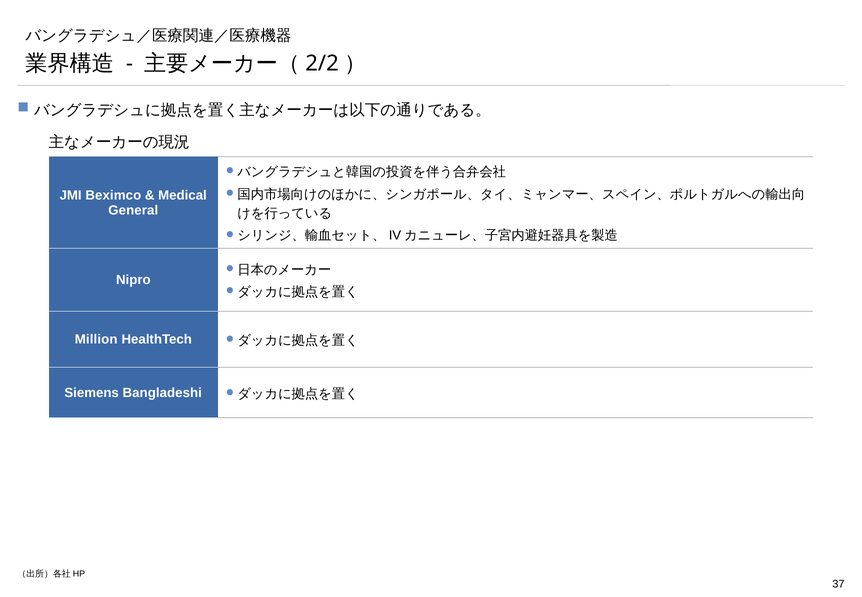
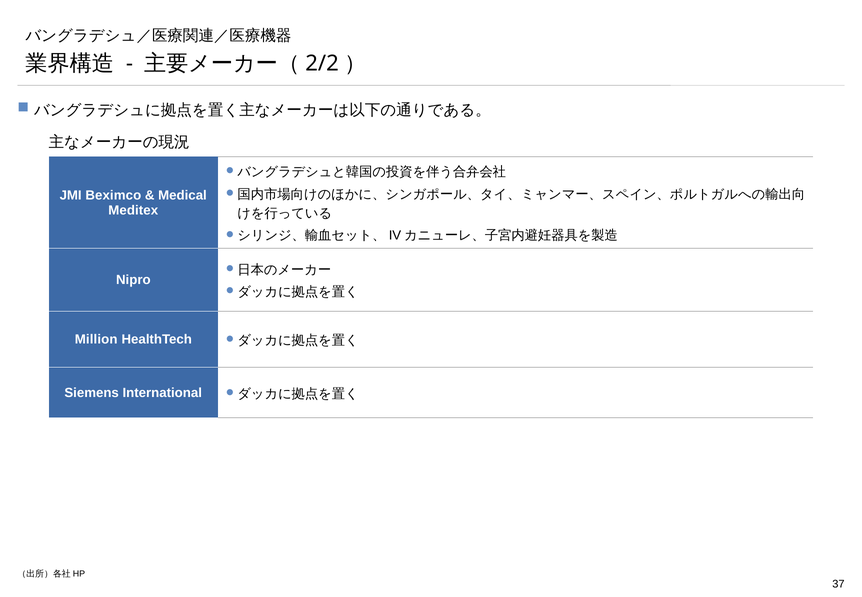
General: General -> Meditex
Bangladeshi: Bangladeshi -> International
